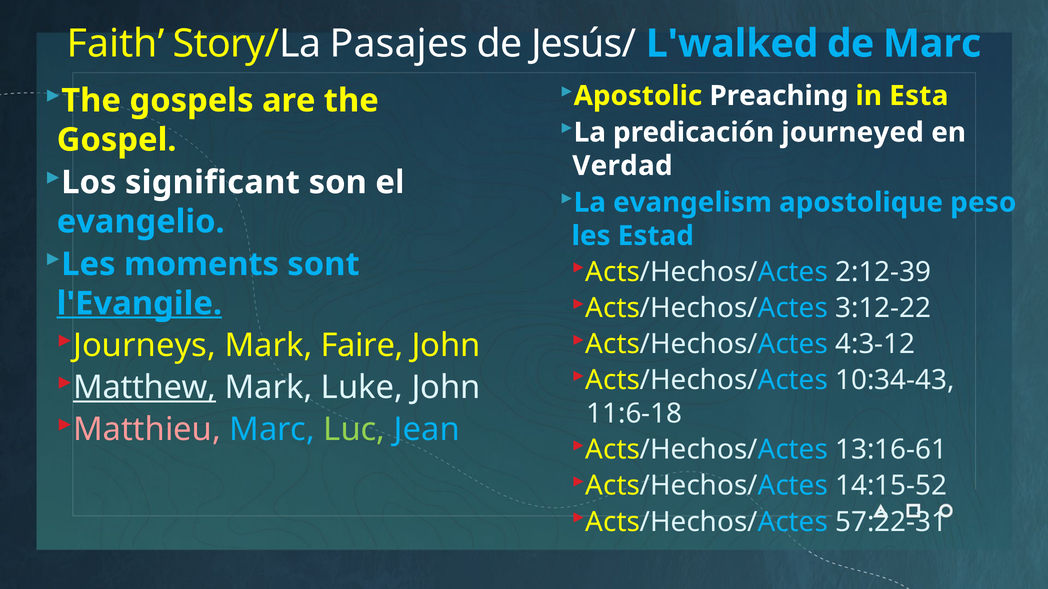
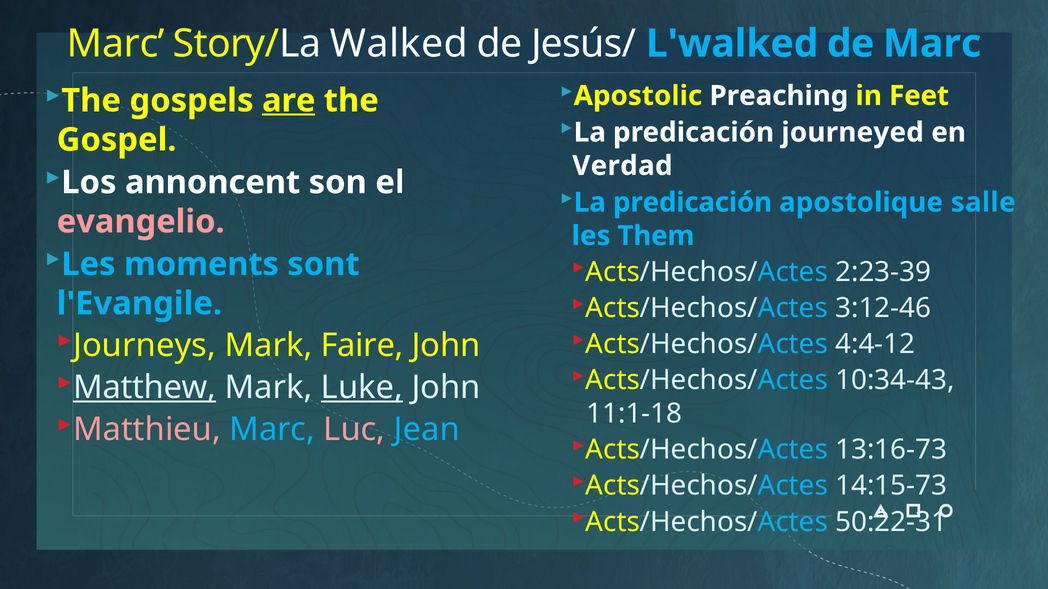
Faith at (116, 44): Faith -> Marc
Pasajes: Pasajes -> Walked
Esta: Esta -> Feet
are underline: none -> present
significant: significant -> annoncent
evangelism at (692, 203): evangelism -> predicación
peso: peso -> salle
evangelio colour: light blue -> pink
Estad: Estad -> Them
2:12-39: 2:12-39 -> 2:23-39
3:12-22: 3:12-22 -> 3:12-46
l'Evangile underline: present -> none
4:3-12: 4:3-12 -> 4:4-12
Luke underline: none -> present
11:6-18: 11:6-18 -> 11:1-18
Luc colour: light green -> pink
13:16-61: 13:16-61 -> 13:16-73
14:15-52: 14:15-52 -> 14:15-73
57:22-31: 57:22-31 -> 50:22-31
